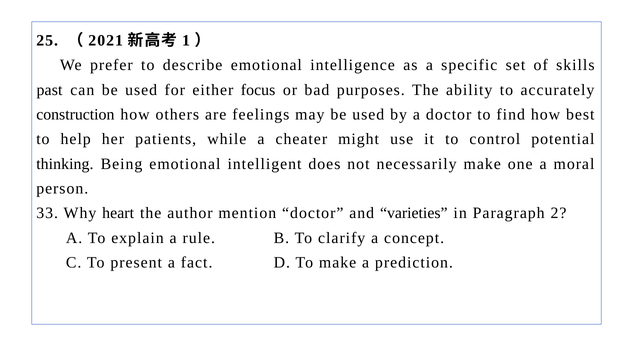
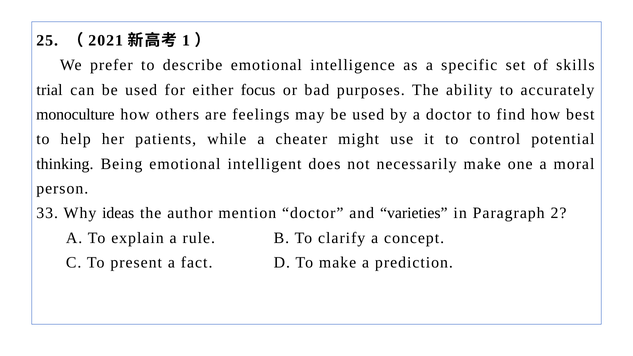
past: past -> trial
construction: construction -> monoculture
heart: heart -> ideas
